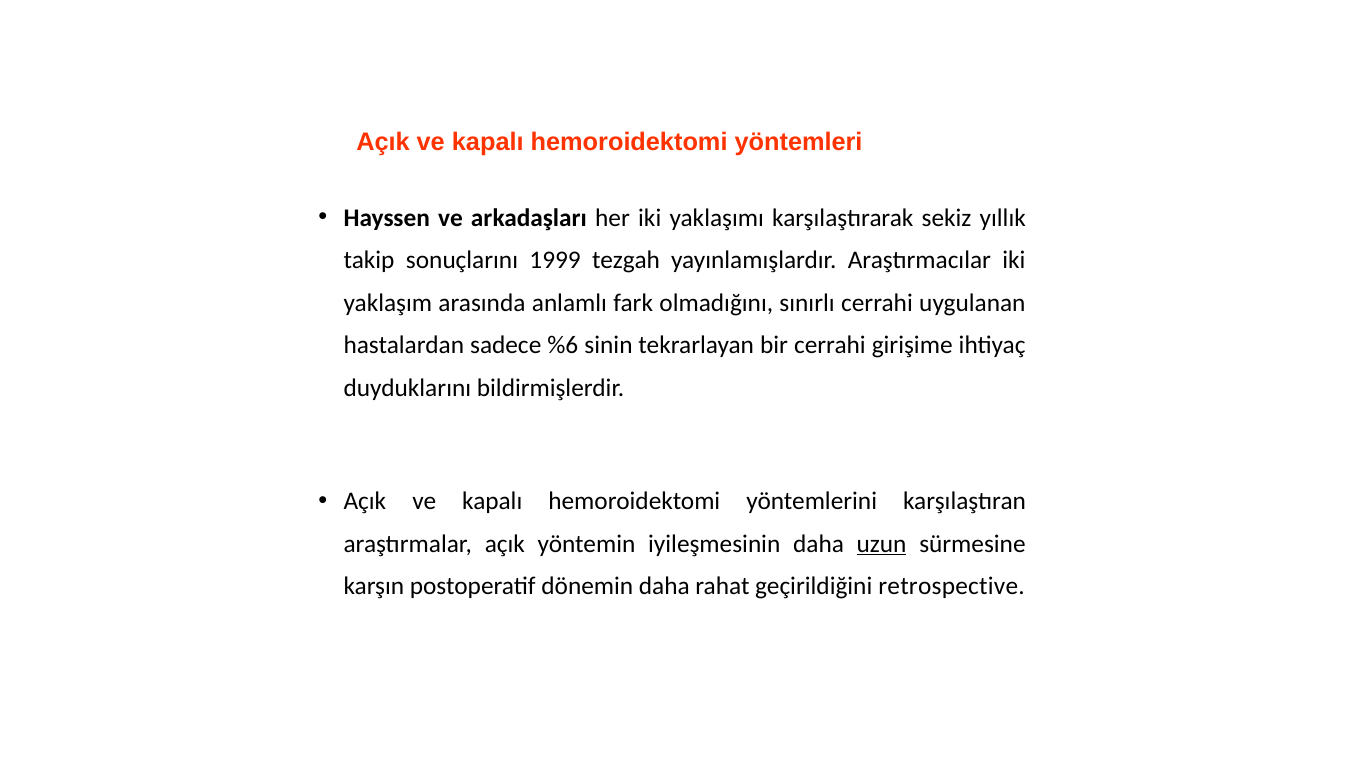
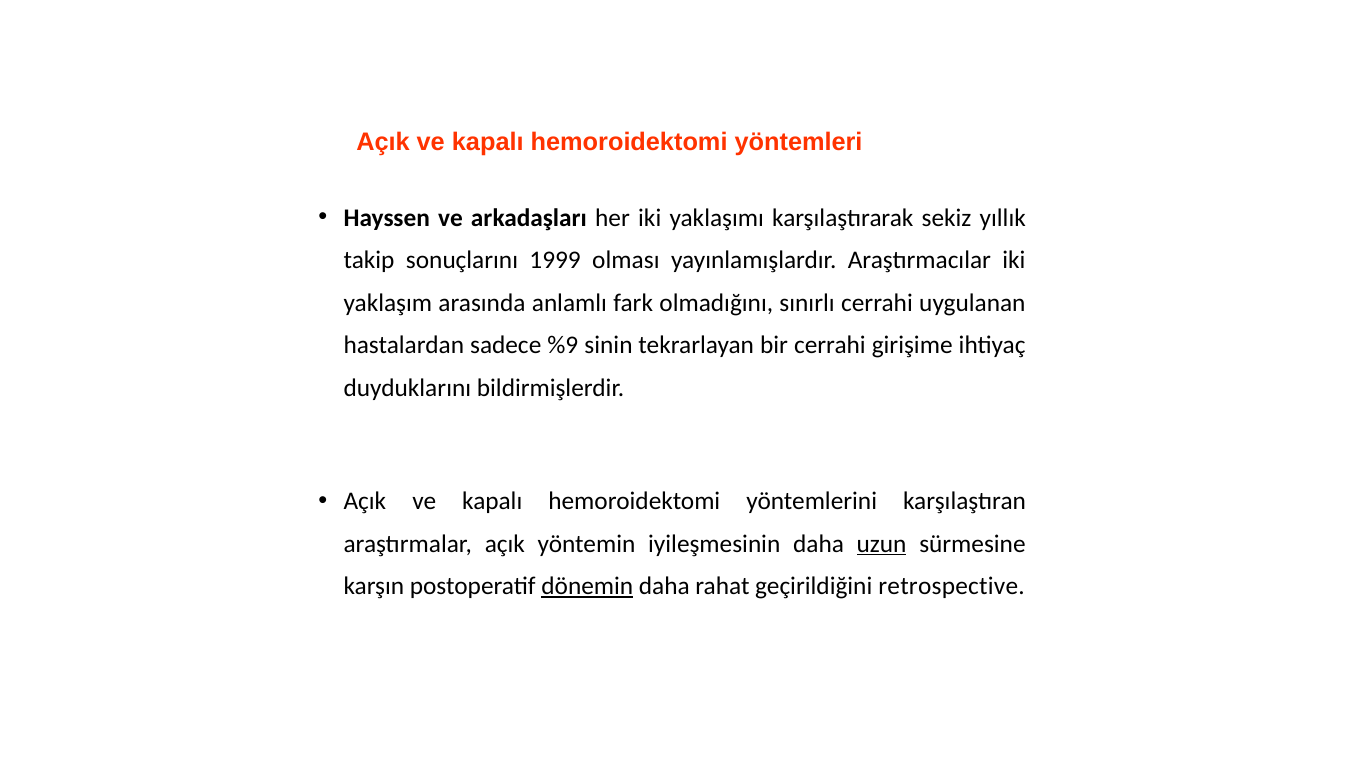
tezgah: tezgah -> olması
%6: %6 -> %9
dönemin underline: none -> present
